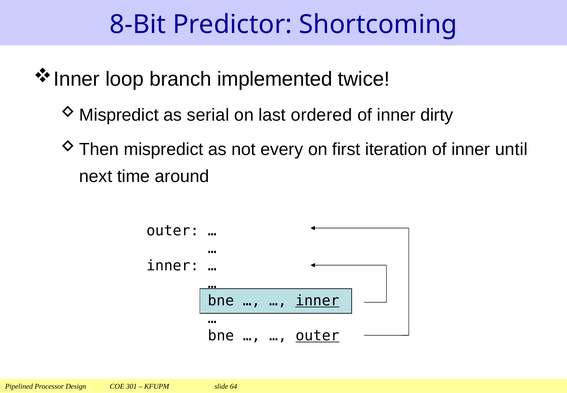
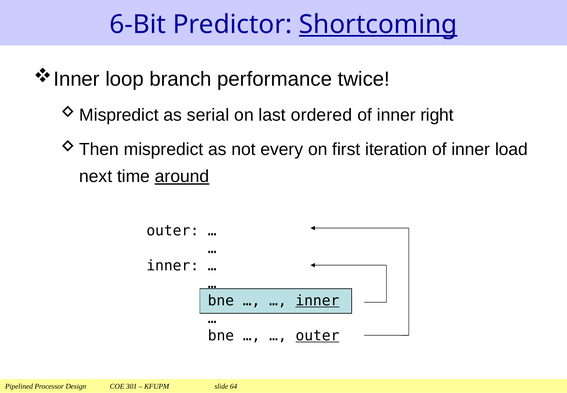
8-Bit: 8-Bit -> 6-Bit
Shortcoming underline: none -> present
implemented: implemented -> performance
dirty: dirty -> right
until: until -> load
around underline: none -> present
